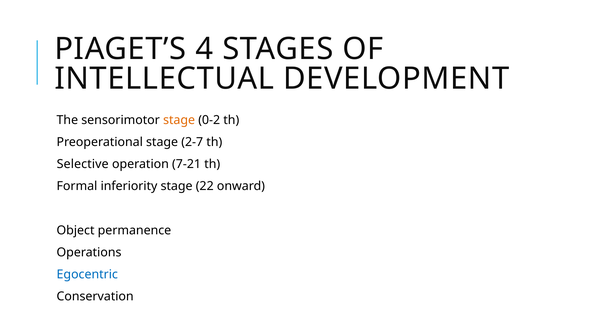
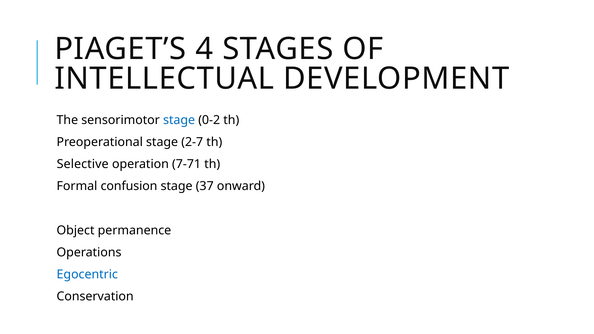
stage at (179, 120) colour: orange -> blue
7-21: 7-21 -> 7-71
inferiority: inferiority -> confusion
22: 22 -> 37
